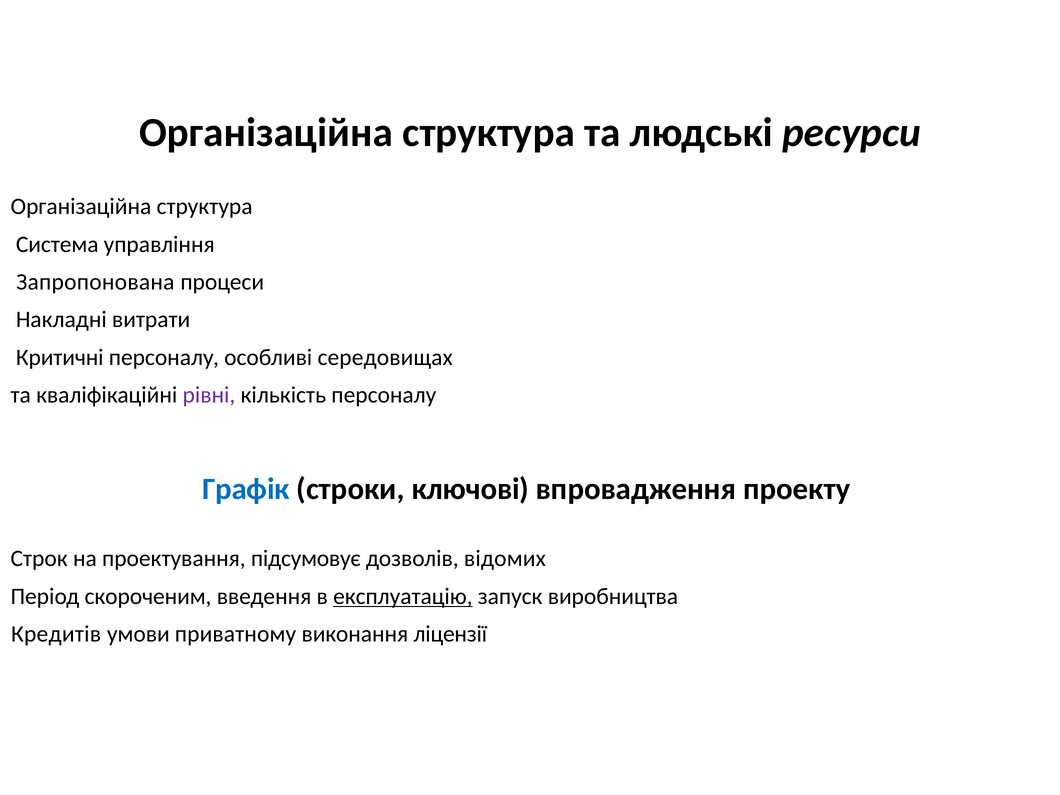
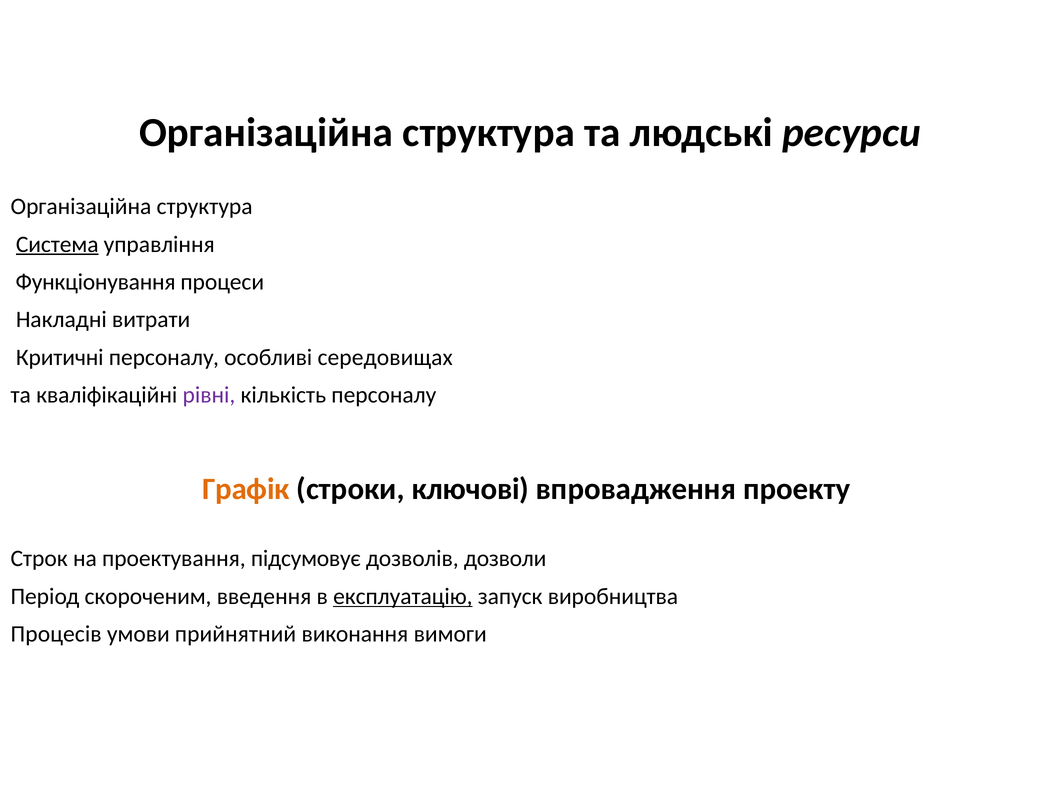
Система underline: none -> present
Запропонована: Запропонована -> Функціонування
Графік colour: blue -> orange
відомих: відомих -> дозволи
Кредитів: Кредитів -> Процесів
приватному: приватному -> прийнятний
ліцензії: ліцензії -> вимоги
